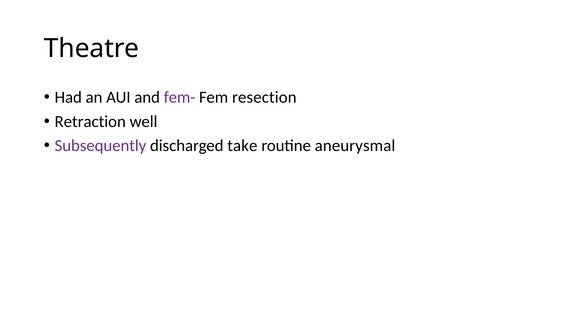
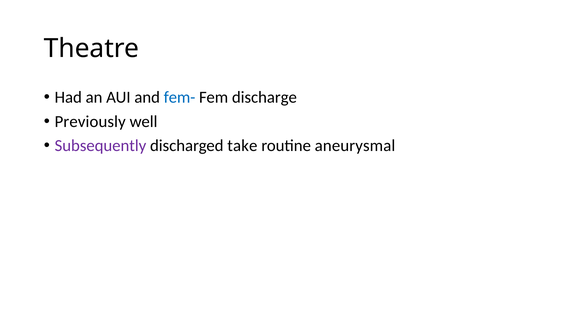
fem- colour: purple -> blue
resection: resection -> discharge
Retraction: Retraction -> Previously
